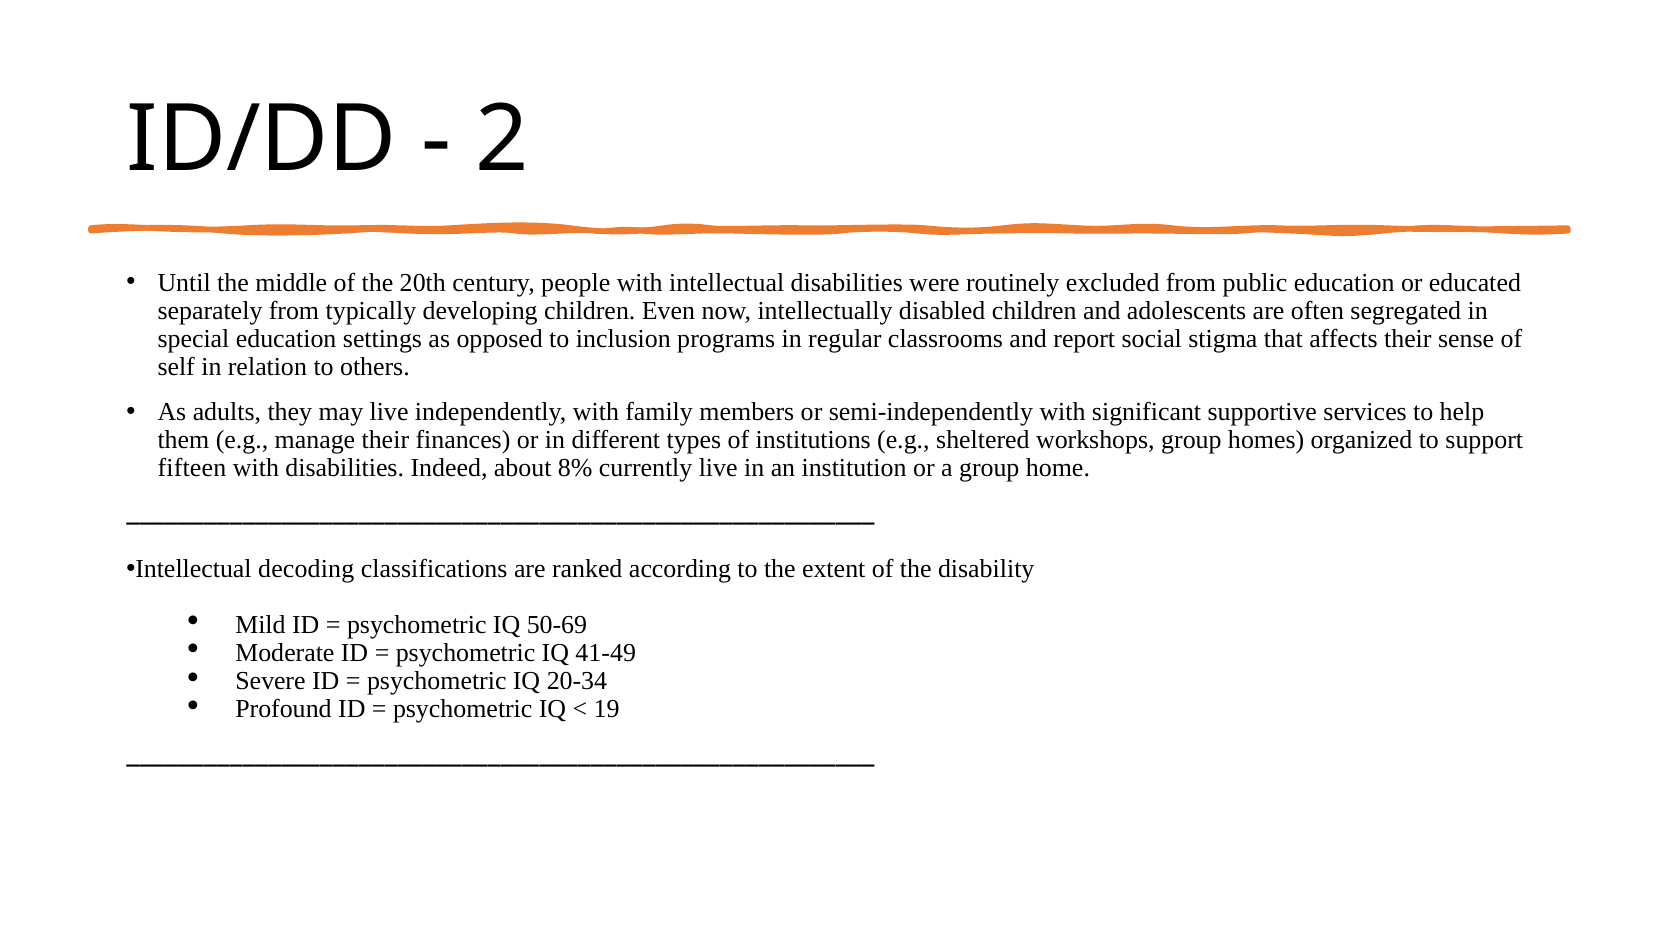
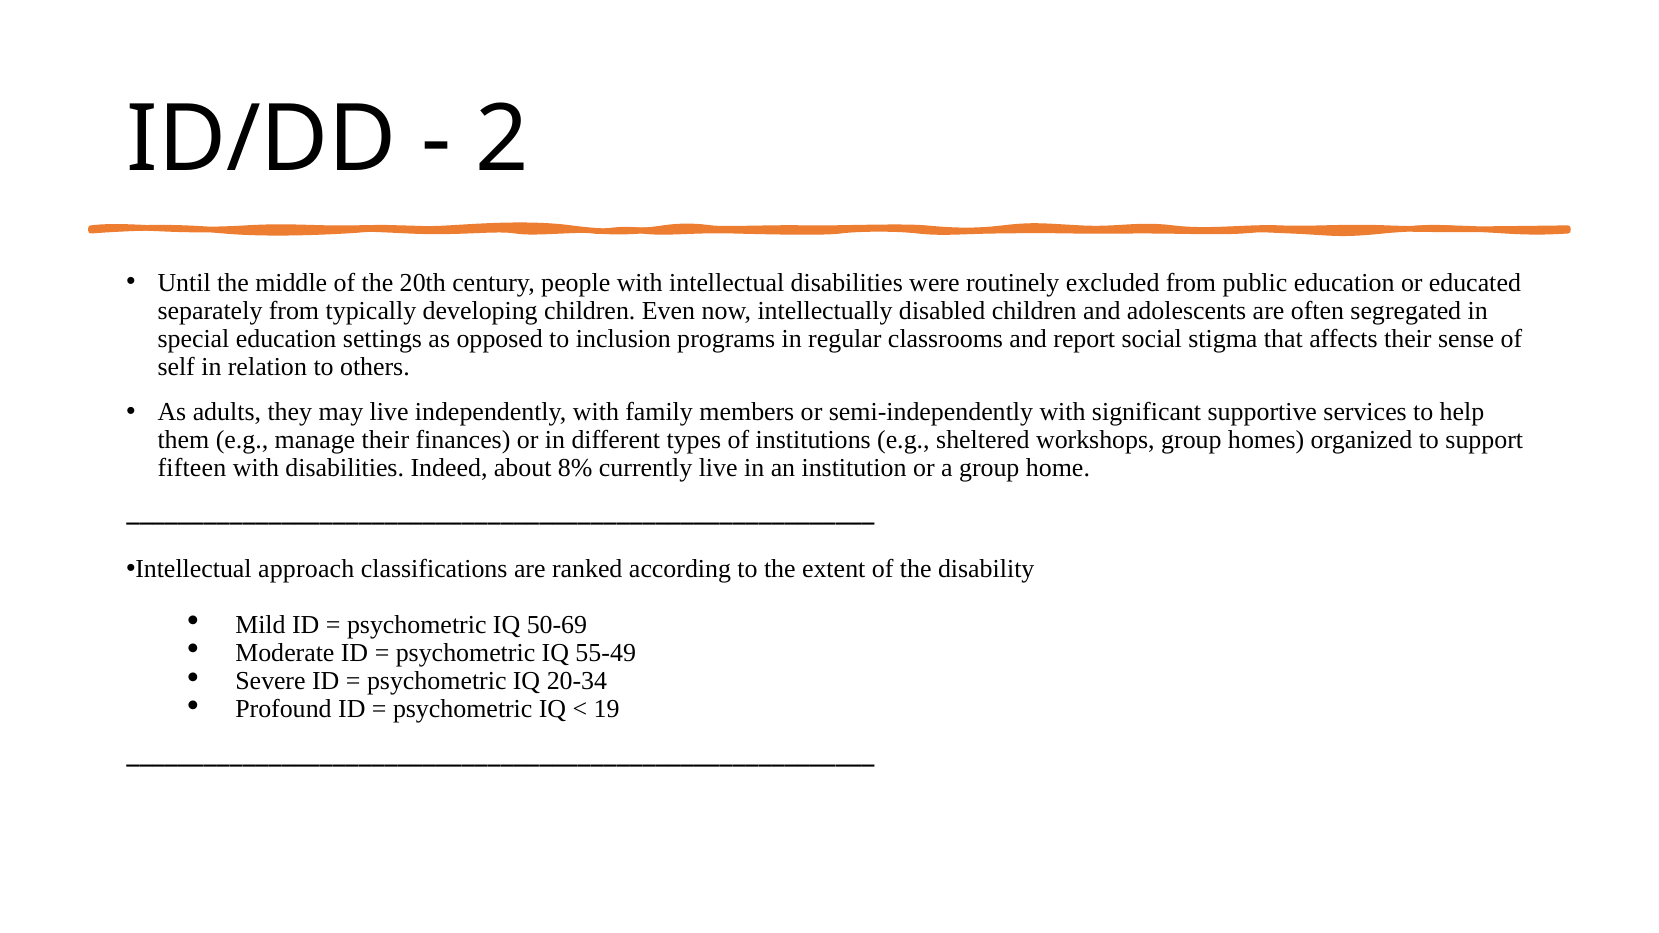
decoding: decoding -> approach
41-49: 41-49 -> 55-49
